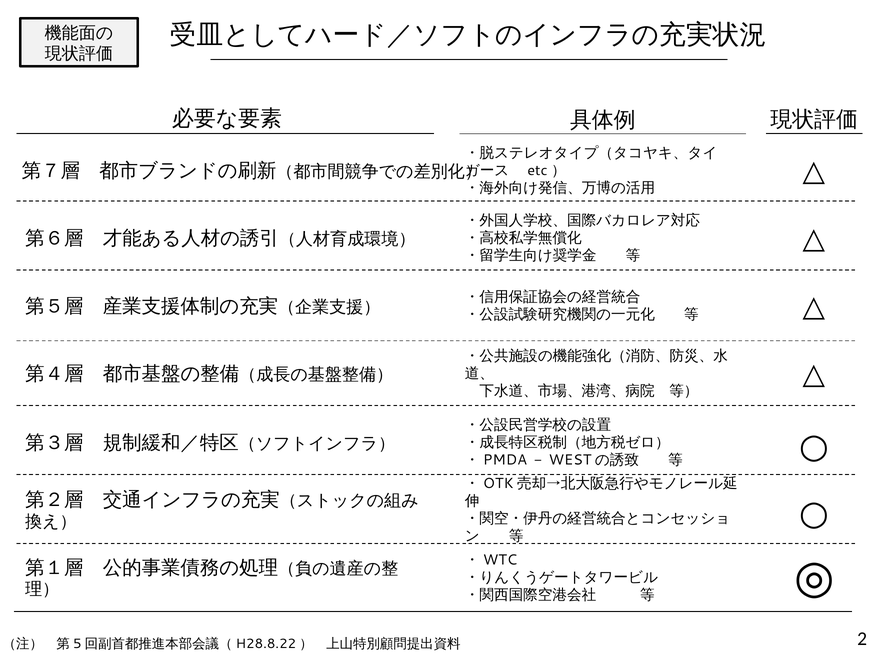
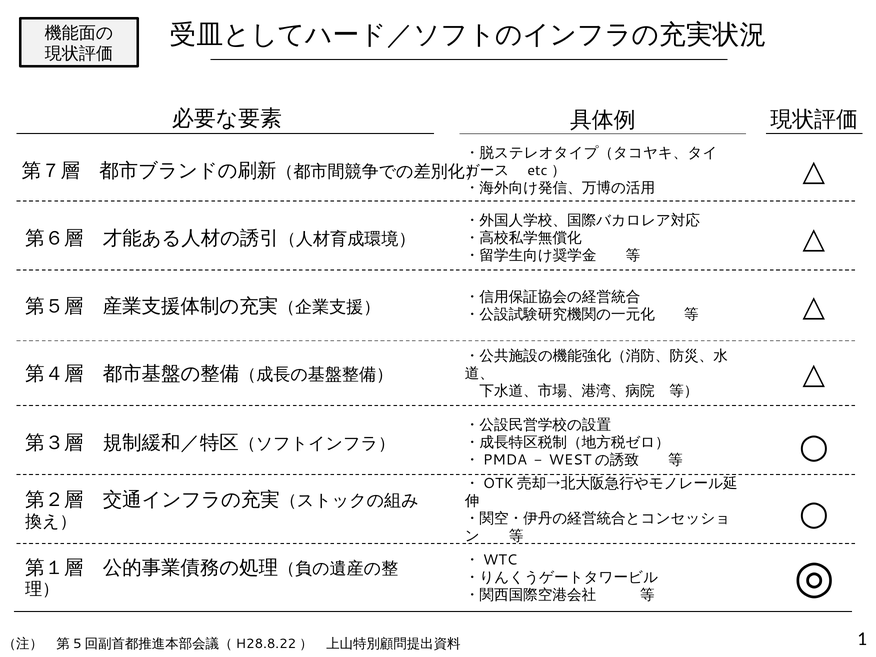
2: 2 -> 1
